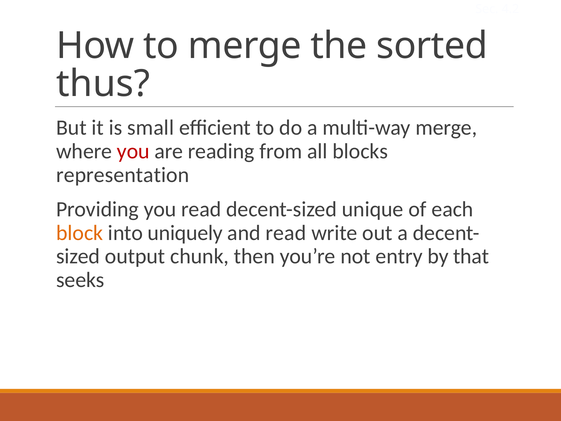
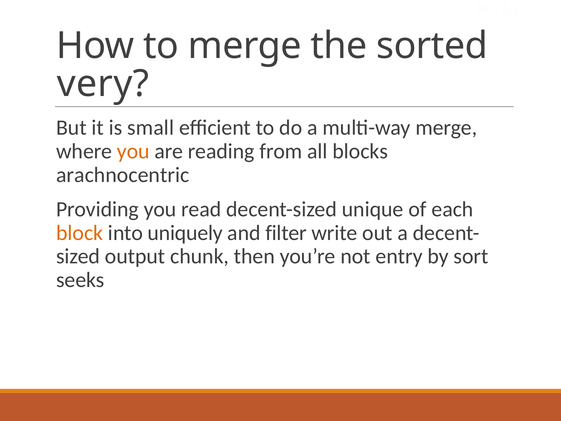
thus: thus -> very
you at (133, 151) colour: red -> orange
representation: representation -> arachnocentric
and read: read -> filter
that: that -> sort
